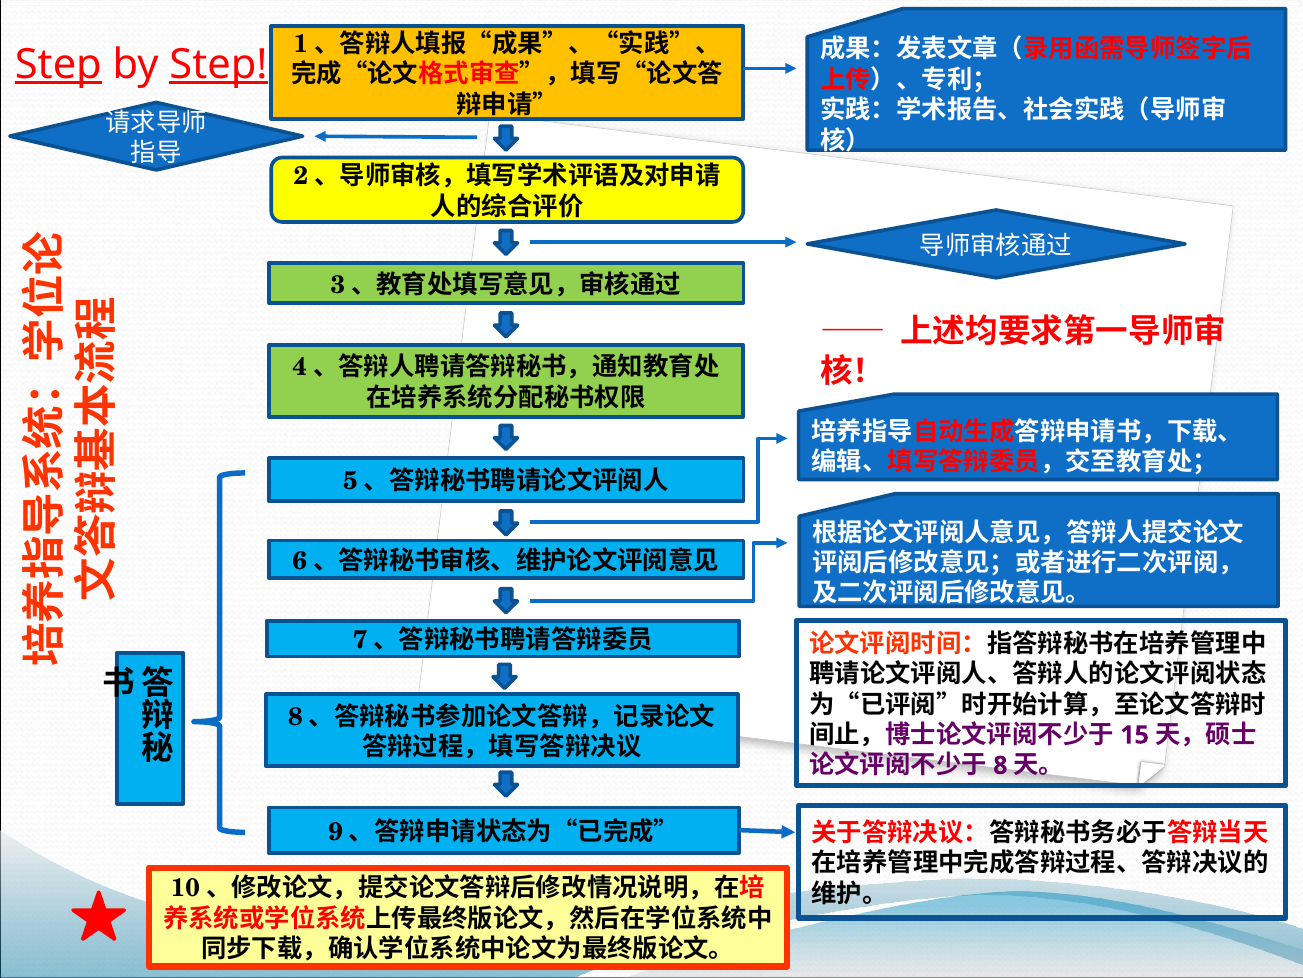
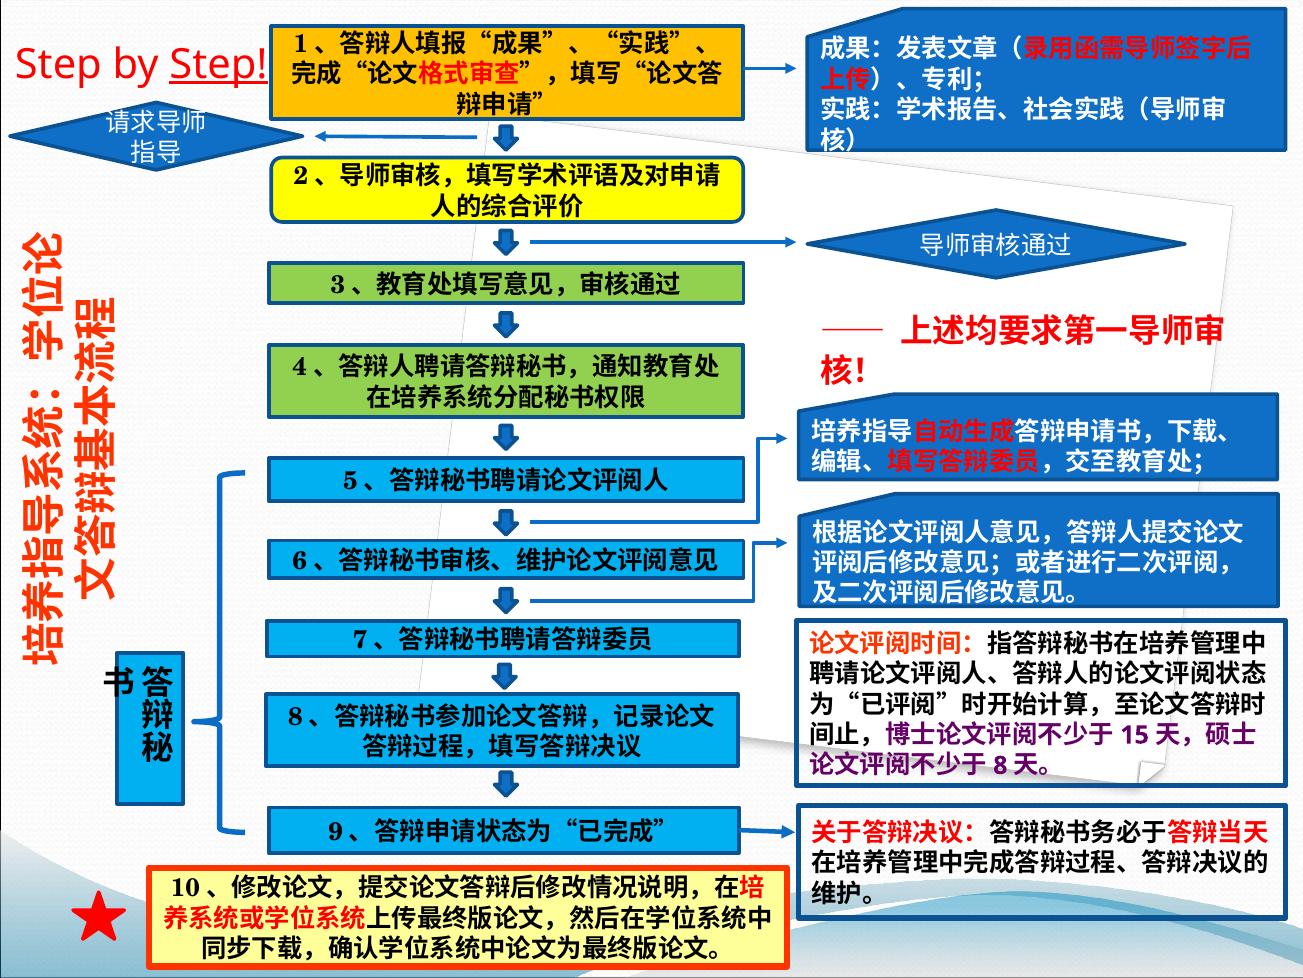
Step at (58, 65) underline: present -> none
